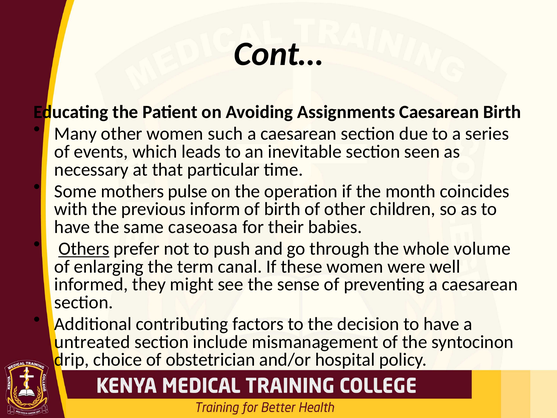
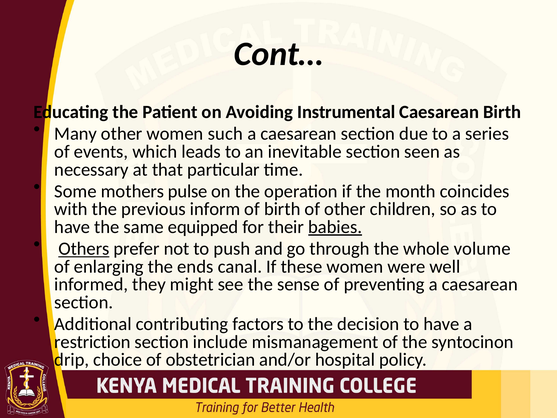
Assignments: Assignments -> Instrumental
caseoasa: caseoasa -> equipped
babies underline: none -> present
term: term -> ends
untreated: untreated -> restriction
